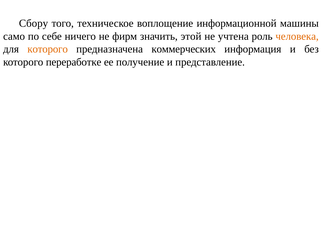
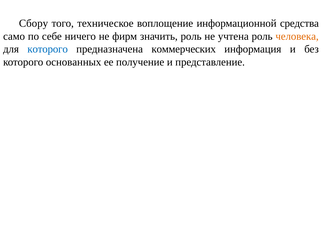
машины: машины -> средства
значить этой: этой -> роль
которого at (48, 49) colour: orange -> blue
переработке: переработке -> основанных
